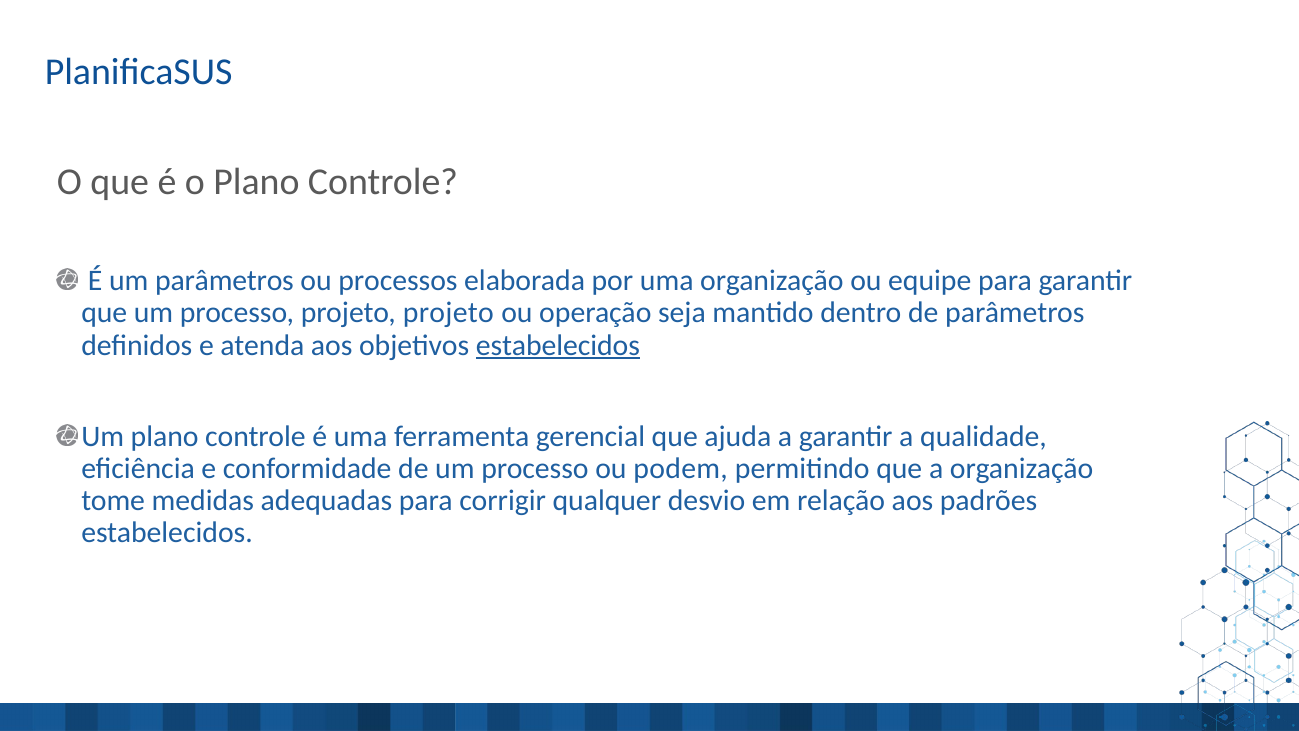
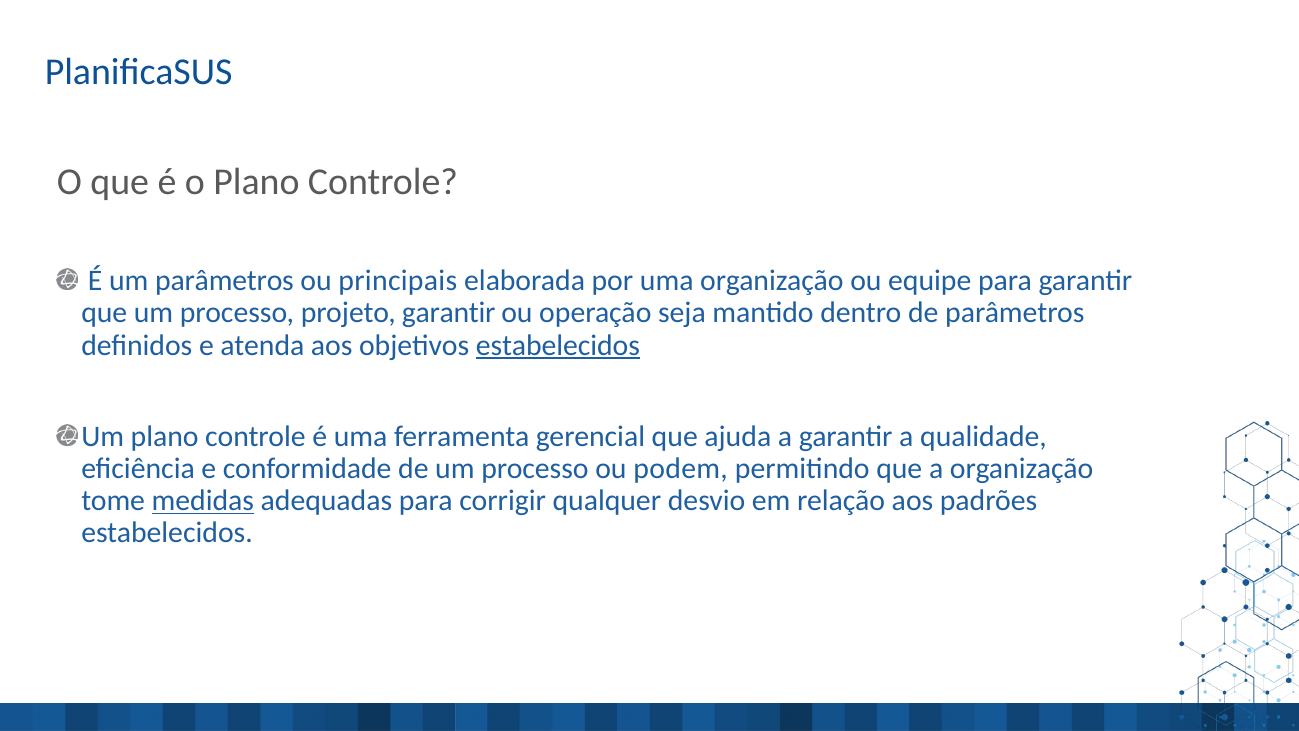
processos: processos -> principais
projeto projeto: projeto -> garantir
medidas underline: none -> present
